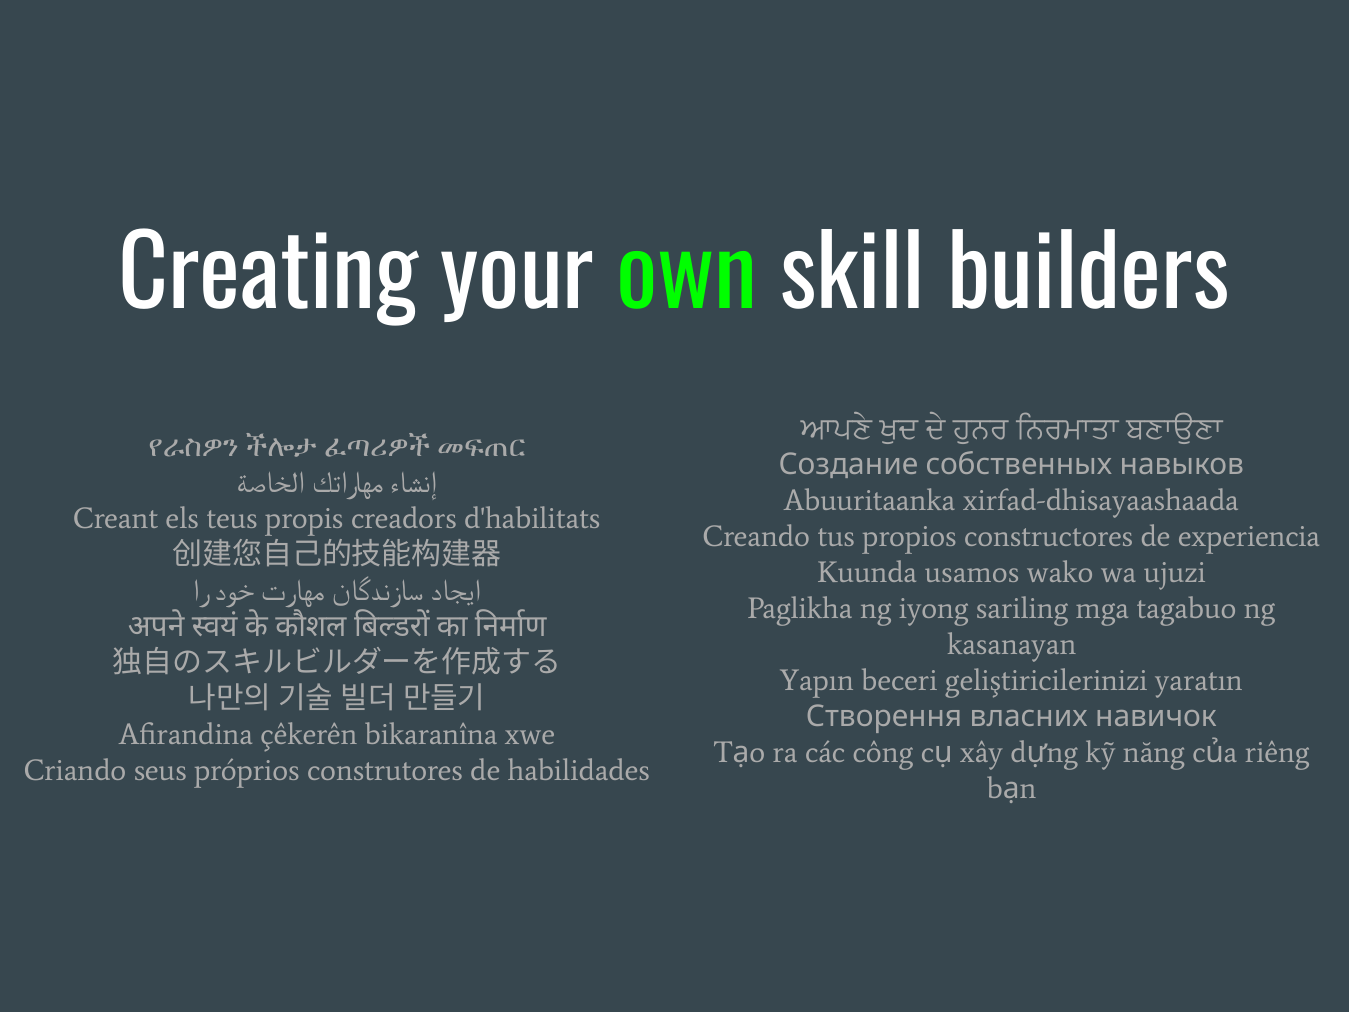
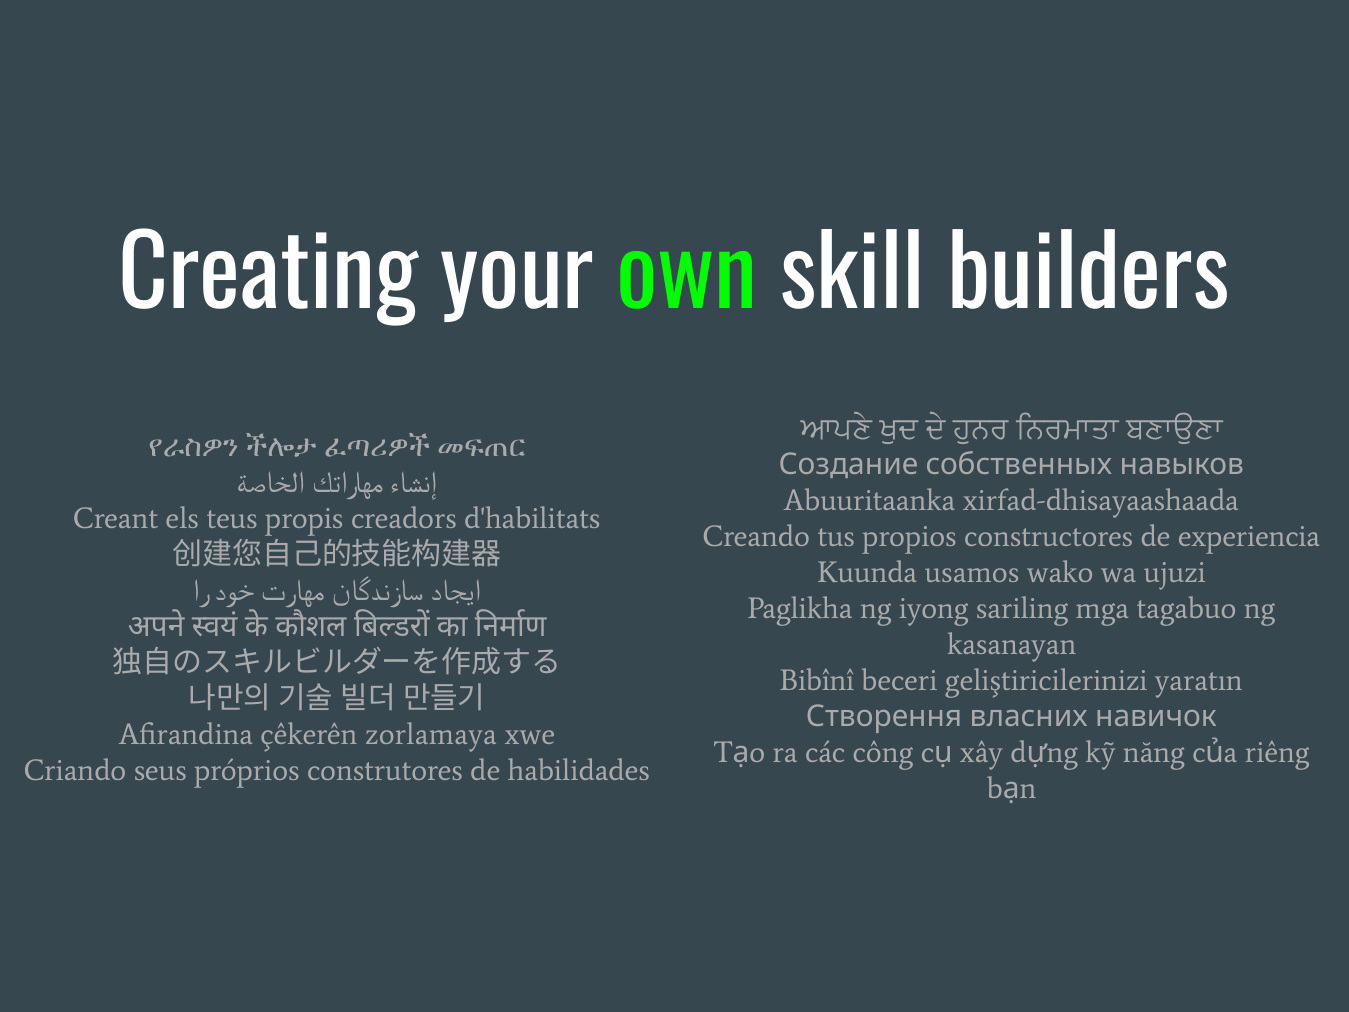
Yapın: Yapın -> Bibînî
bikaranîna: bikaranîna -> zorlamaya
